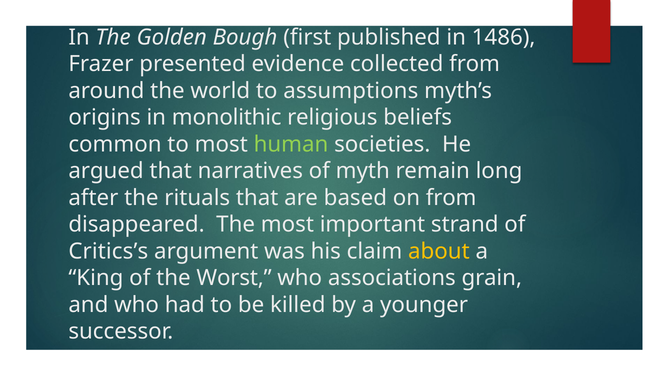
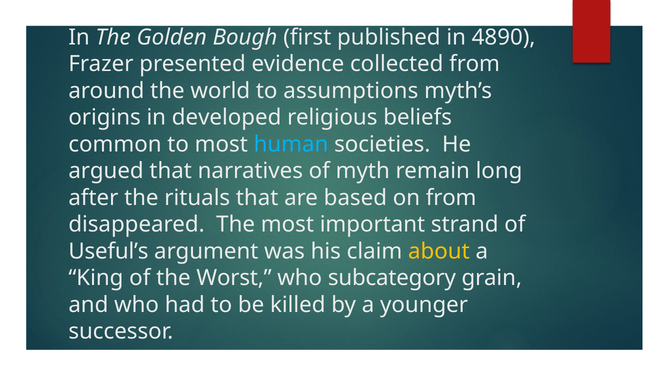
1486: 1486 -> 4890
monolithic: monolithic -> developed
human colour: light green -> light blue
Critics’s: Critics’s -> Useful’s
associations: associations -> subcategory
